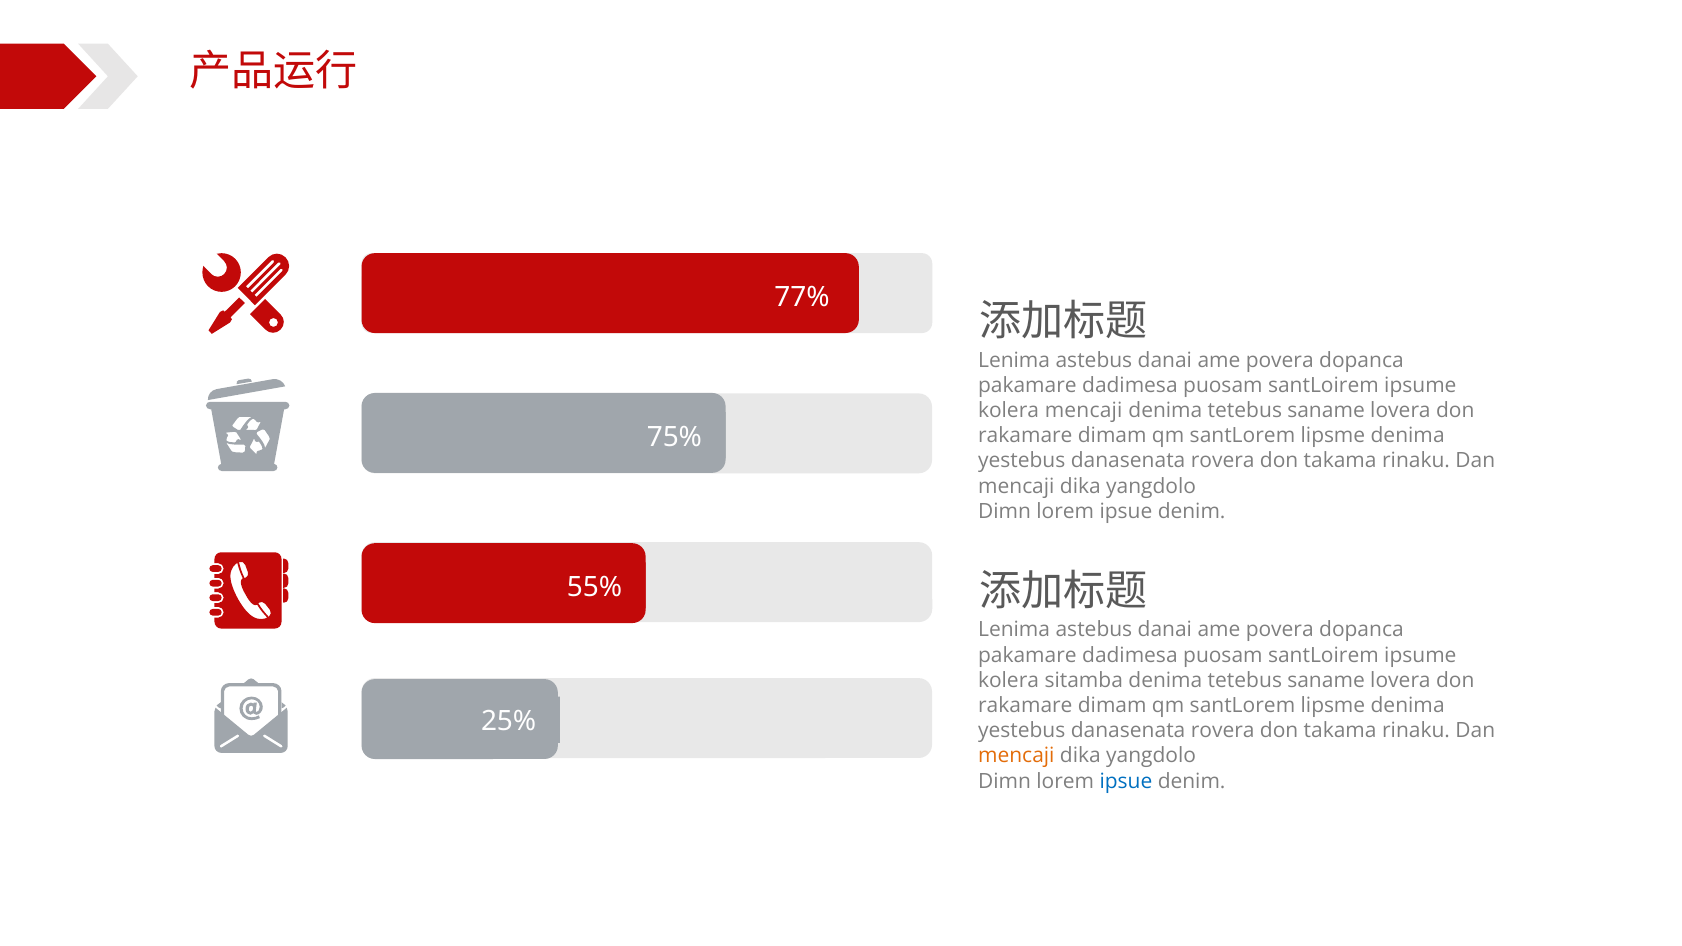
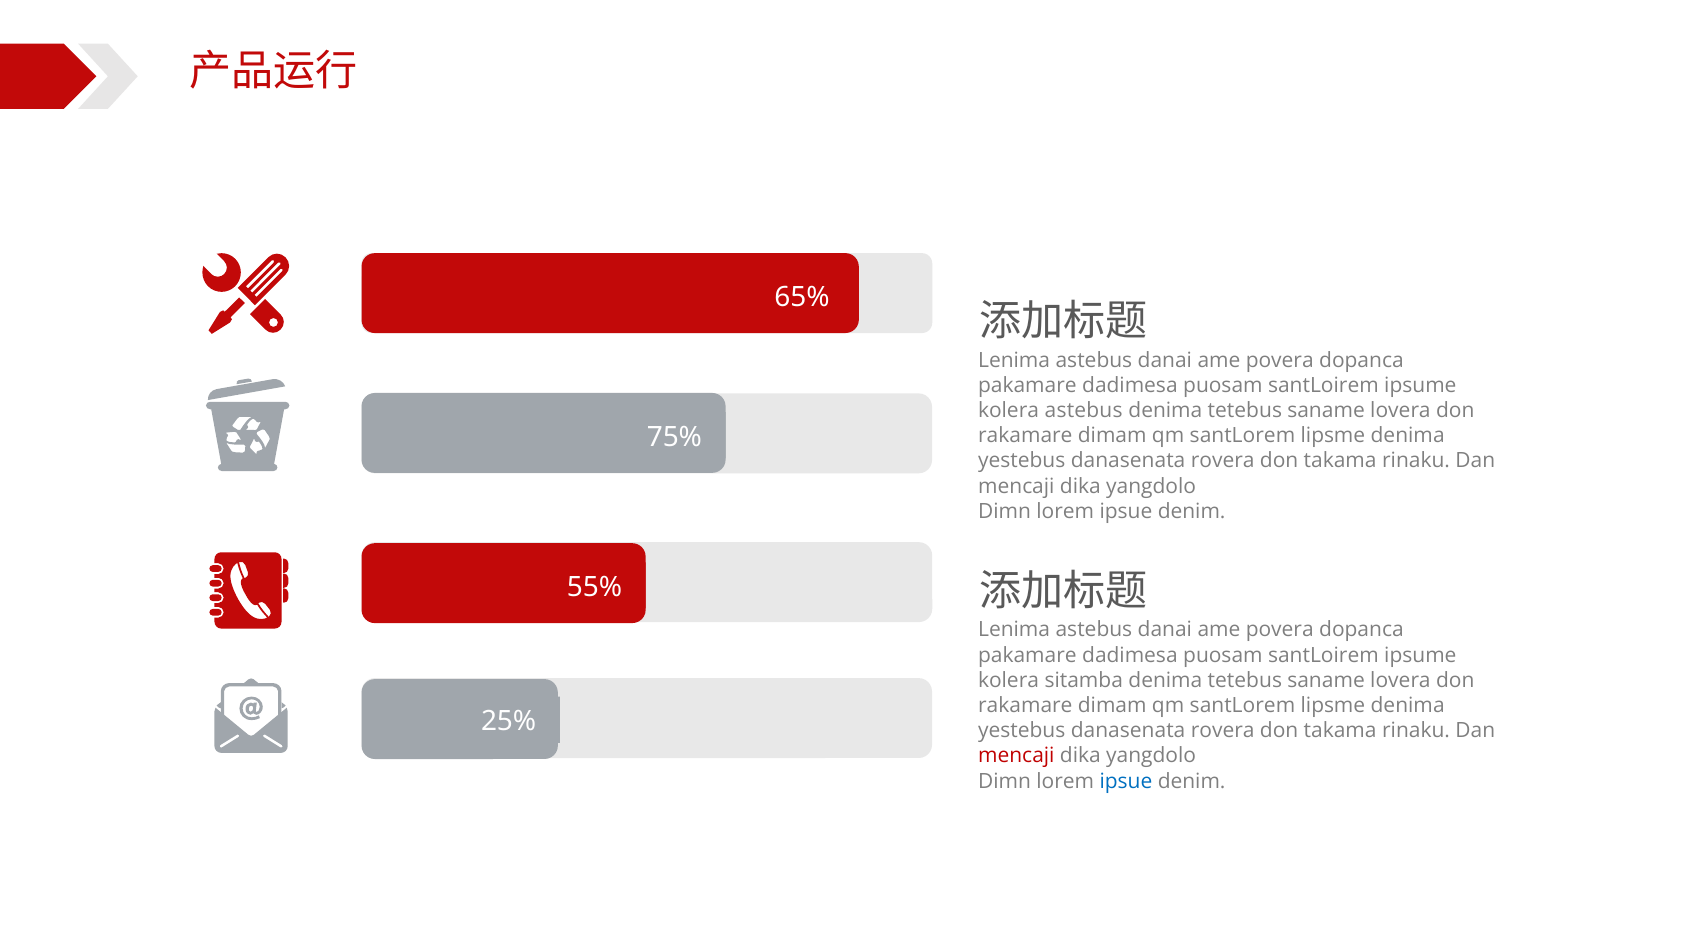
77%: 77% -> 65%
kolera mencaji: mencaji -> astebus
mencaji at (1016, 756) colour: orange -> red
